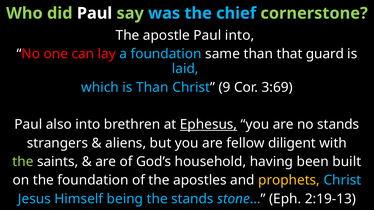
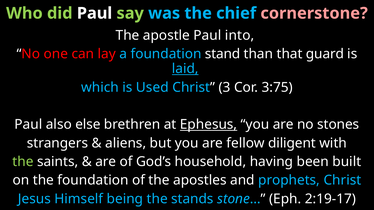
cornerstone colour: light green -> pink
same: same -> stand
laid underline: none -> present
is Than: Than -> Used
9: 9 -> 3
3:69: 3:69 -> 3:75
also into: into -> else
no stands: stands -> stones
prophets colour: yellow -> light blue
2:19-13: 2:19-13 -> 2:19-17
